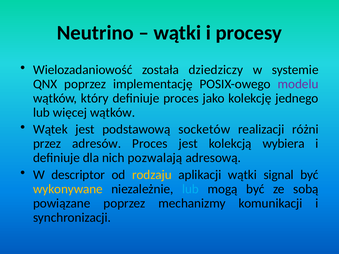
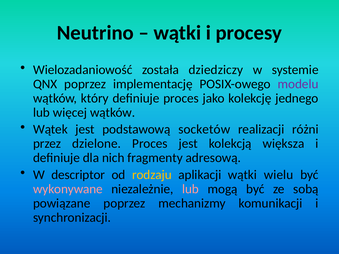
adresów: adresów -> dzielone
wybiera: wybiera -> większa
pozwalają: pozwalają -> fragmenty
signal: signal -> wielu
wykonywane colour: yellow -> pink
lub at (190, 189) colour: light blue -> pink
